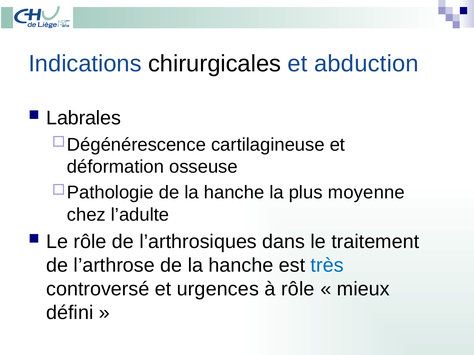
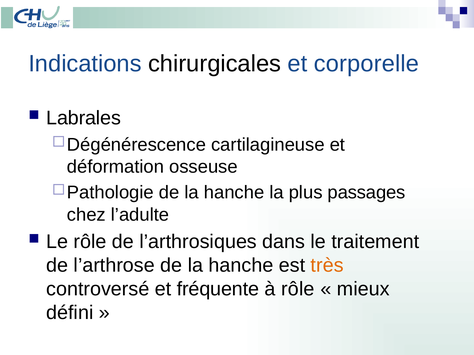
abduction: abduction -> corporelle
moyenne: moyenne -> passages
très colour: blue -> orange
urgences: urgences -> fréquente
